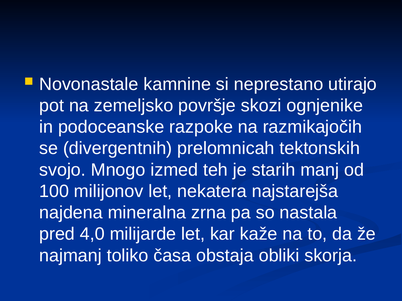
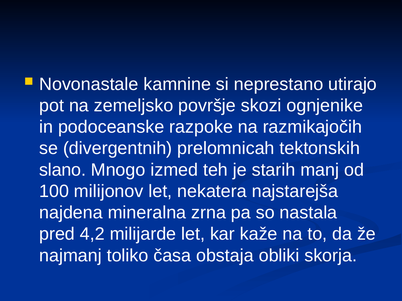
svojo: svojo -> slano
4,0: 4,0 -> 4,2
